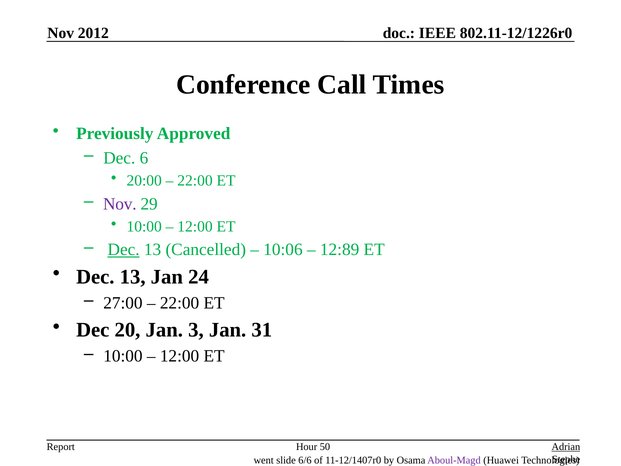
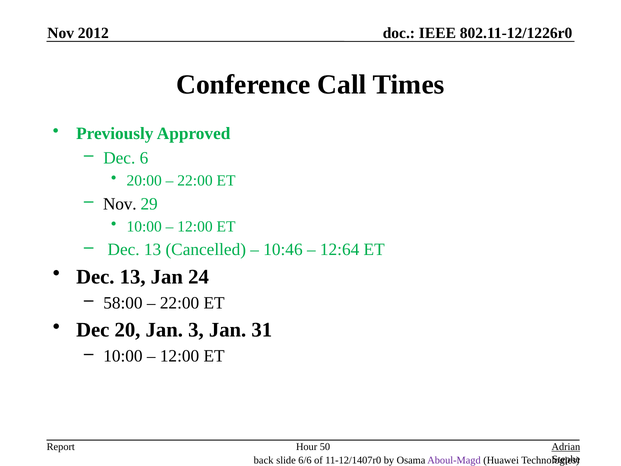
Nov at (120, 204) colour: purple -> black
Dec at (124, 250) underline: present -> none
10:06: 10:06 -> 10:46
12:89: 12:89 -> 12:64
27:00: 27:00 -> 58:00
went: went -> back
